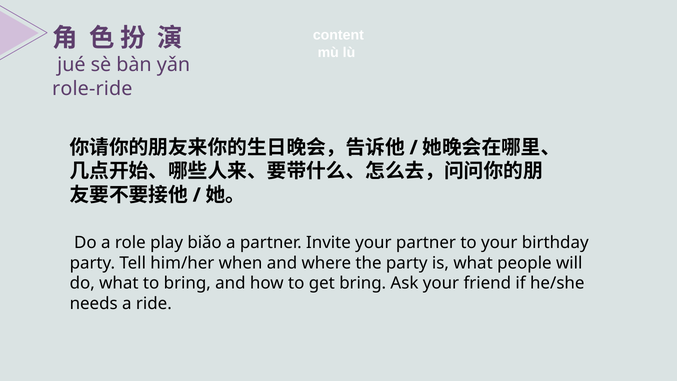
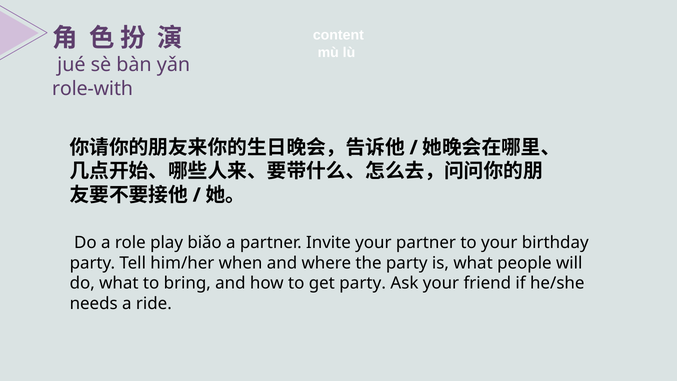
role-ride: role-ride -> role-with
get bring: bring -> party
